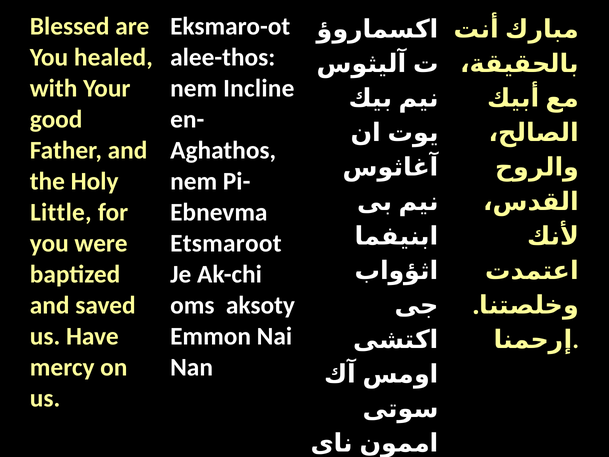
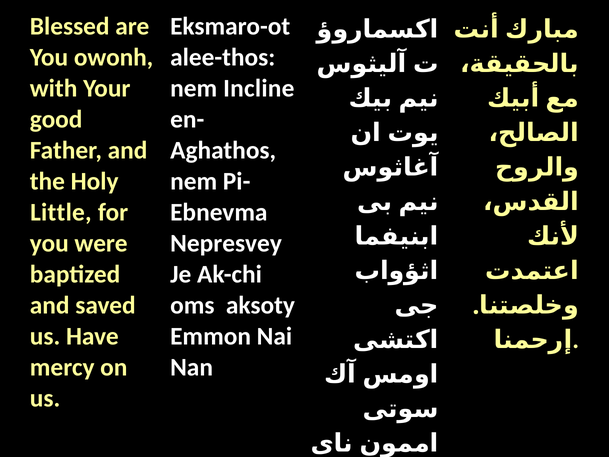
healed: healed -> owonh
Etsmaroot: Etsmaroot -> Nepresvey
